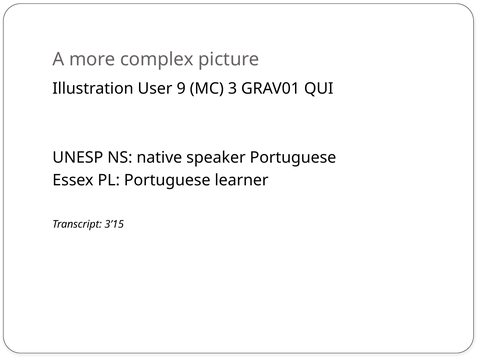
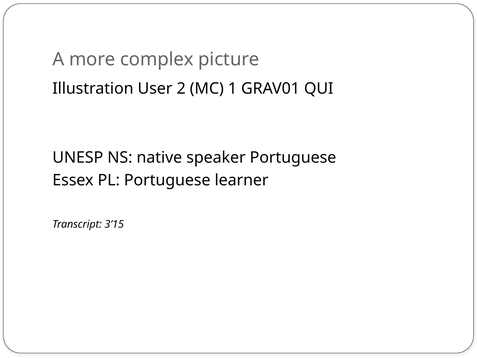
9: 9 -> 2
3: 3 -> 1
